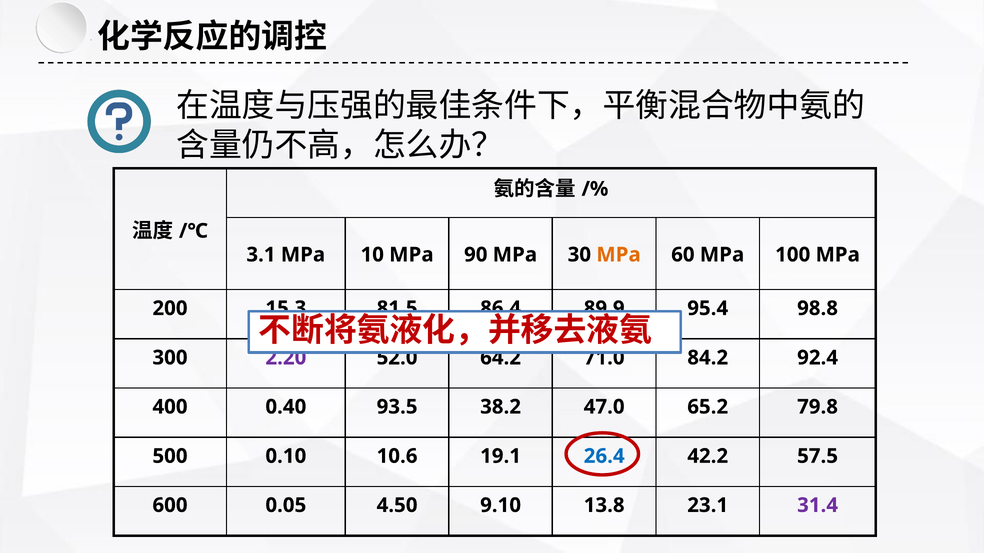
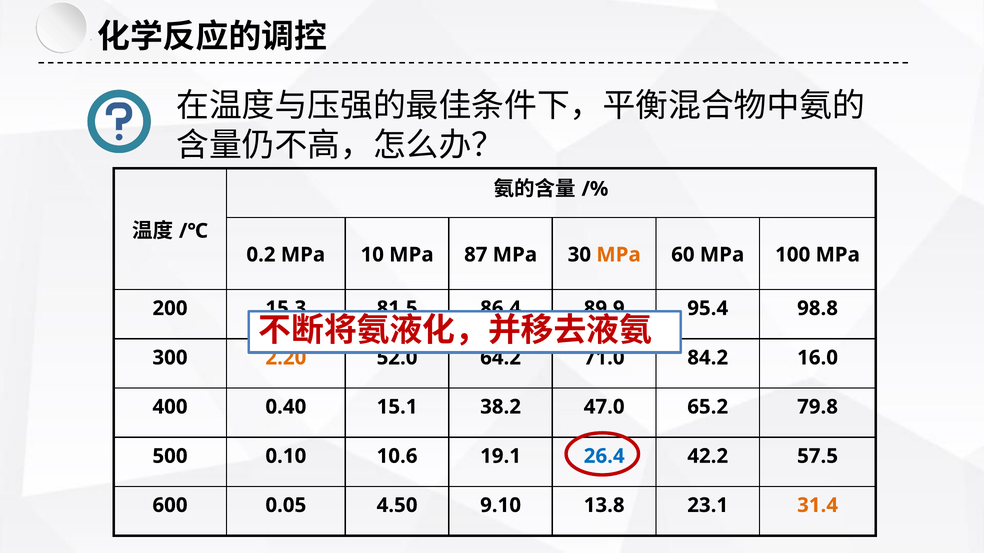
3.1: 3.1 -> 0.2
90: 90 -> 87
2.20 colour: purple -> orange
92.4: 92.4 -> 16.0
93.5: 93.5 -> 15.1
31.4 colour: purple -> orange
